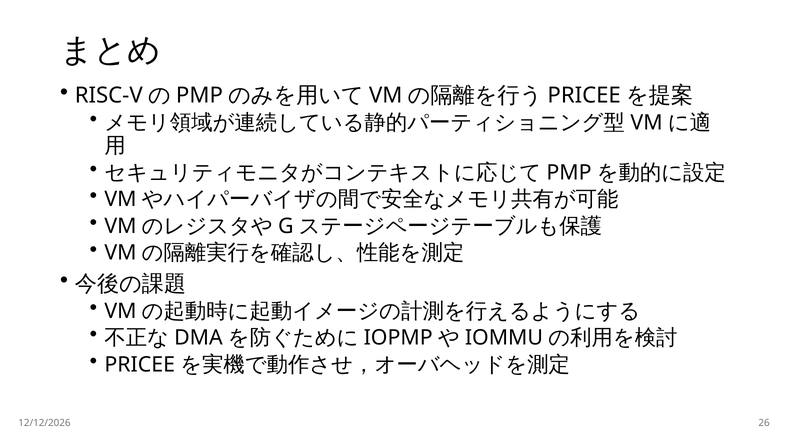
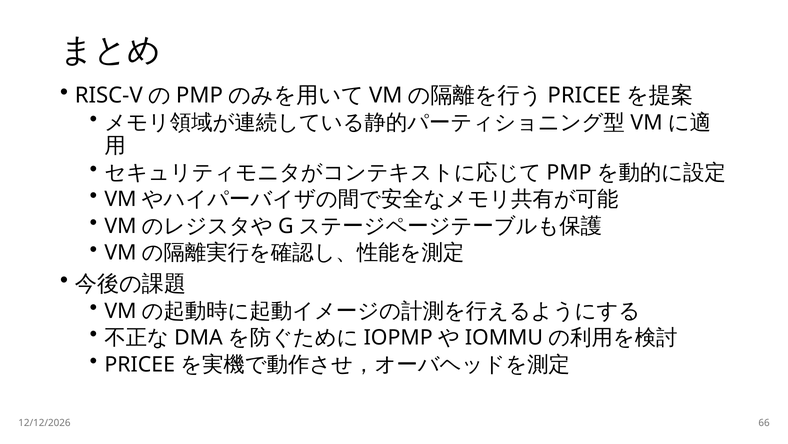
26: 26 -> 66
